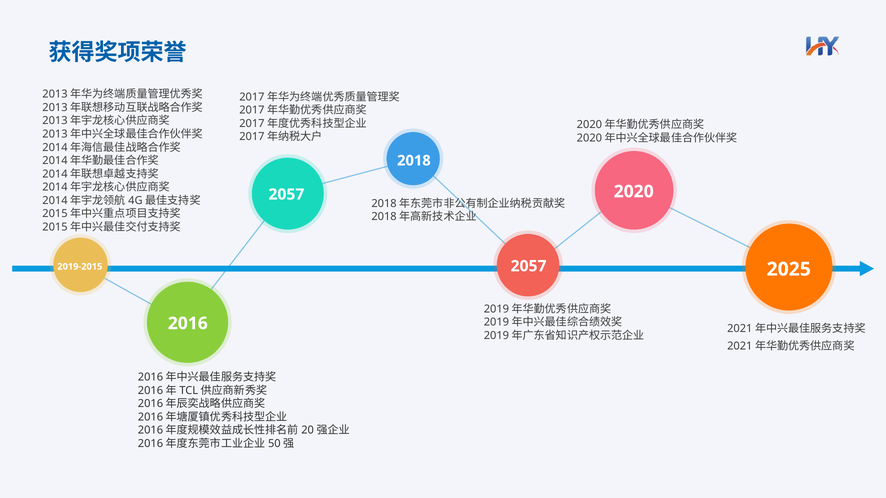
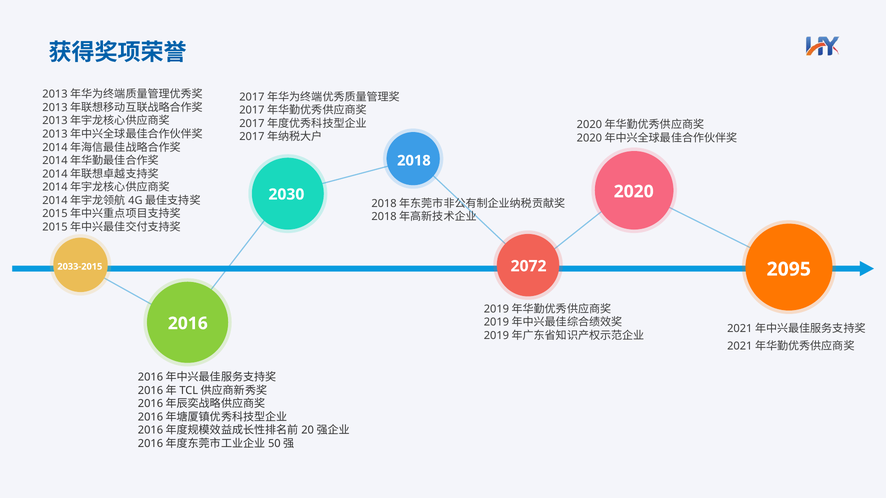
2057 at (286, 195): 2057 -> 2030
2057 at (529, 266): 2057 -> 2072
2019-2015: 2019-2015 -> 2033-2015
2025: 2025 -> 2095
